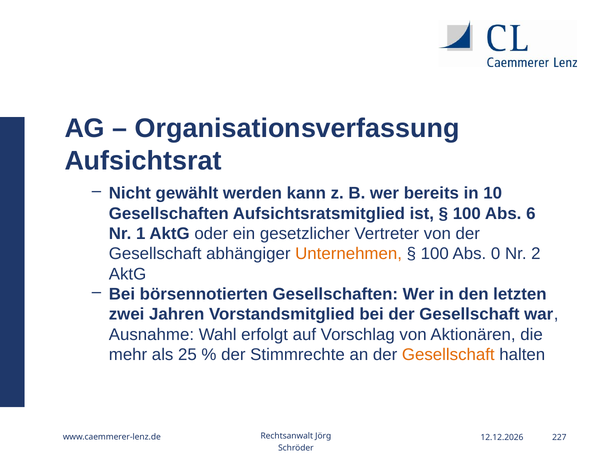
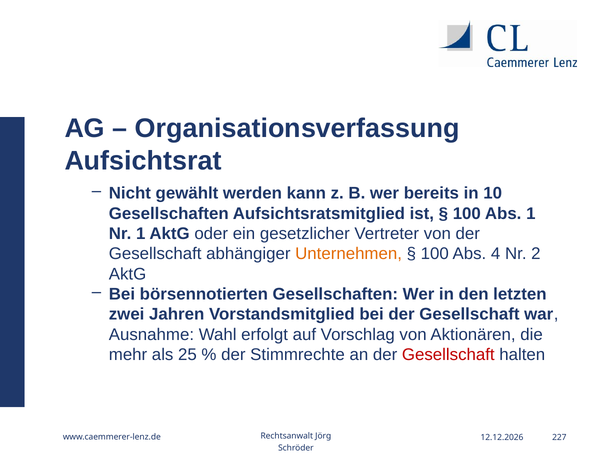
Abs 6: 6 -> 1
0: 0 -> 4
Gesellschaft at (448, 355) colour: orange -> red
